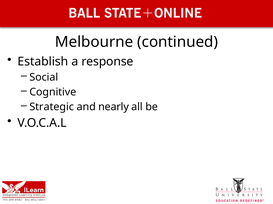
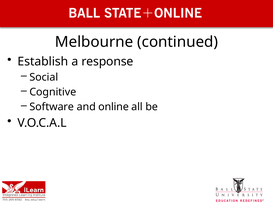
Strategic: Strategic -> Software
nearly: nearly -> online
